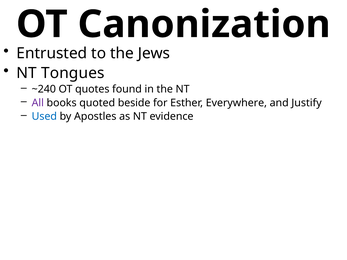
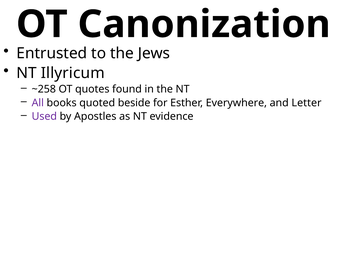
Tongues: Tongues -> Illyricum
~240: ~240 -> ~258
Justify: Justify -> Letter
Used colour: blue -> purple
